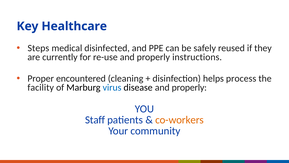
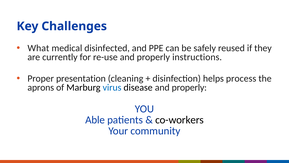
Healthcare: Healthcare -> Challenges
Steps: Steps -> What
encountered: encountered -> presentation
facility: facility -> aprons
Staff: Staff -> Able
co-workers colour: orange -> black
